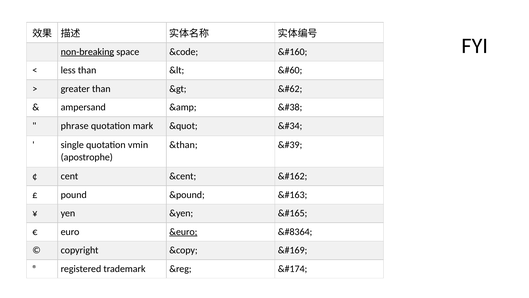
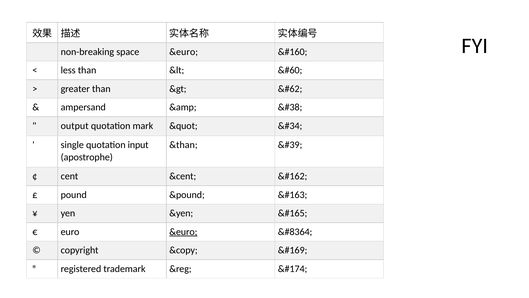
non-breaking underline: present -> none
space &code: &code -> &euro
phrase: phrase -> output
vmin: vmin -> input
